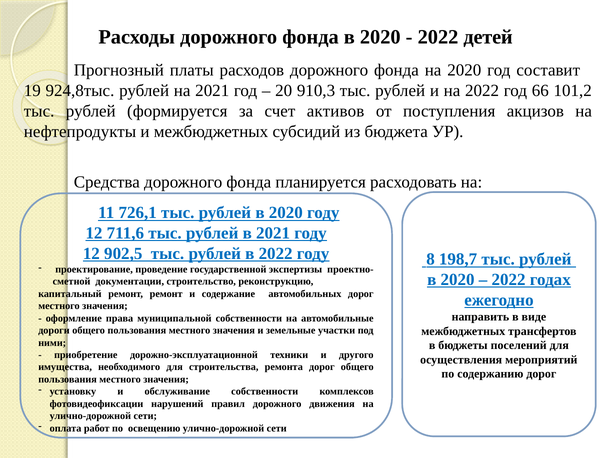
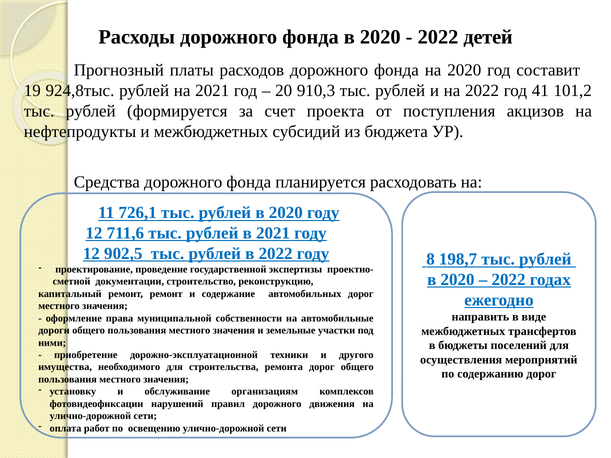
66: 66 -> 41
активов: активов -> проекта
обслуживание собственности: собственности -> организациям
